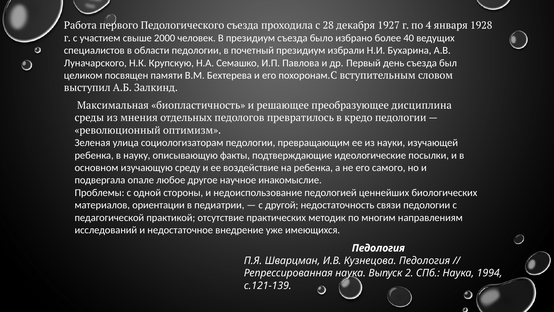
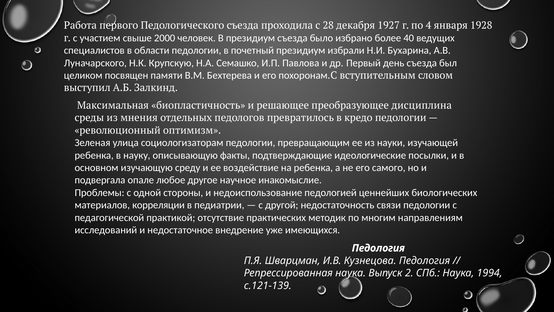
ориентации: ориентации -> корреляции
